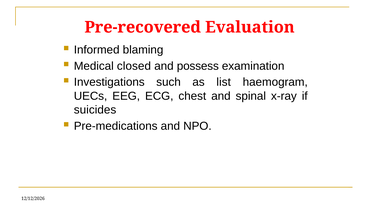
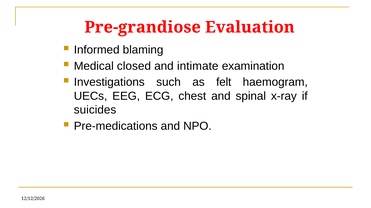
Pre-recovered: Pre-recovered -> Pre-grandiose
possess: possess -> intimate
list: list -> felt
